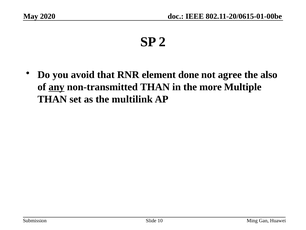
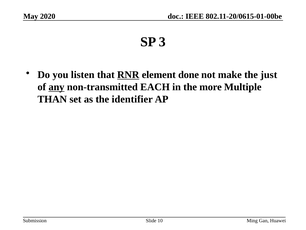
2: 2 -> 3
avoid: avoid -> listen
RNR underline: none -> present
agree: agree -> make
also: also -> just
non-transmitted THAN: THAN -> EACH
multilink: multilink -> identifier
